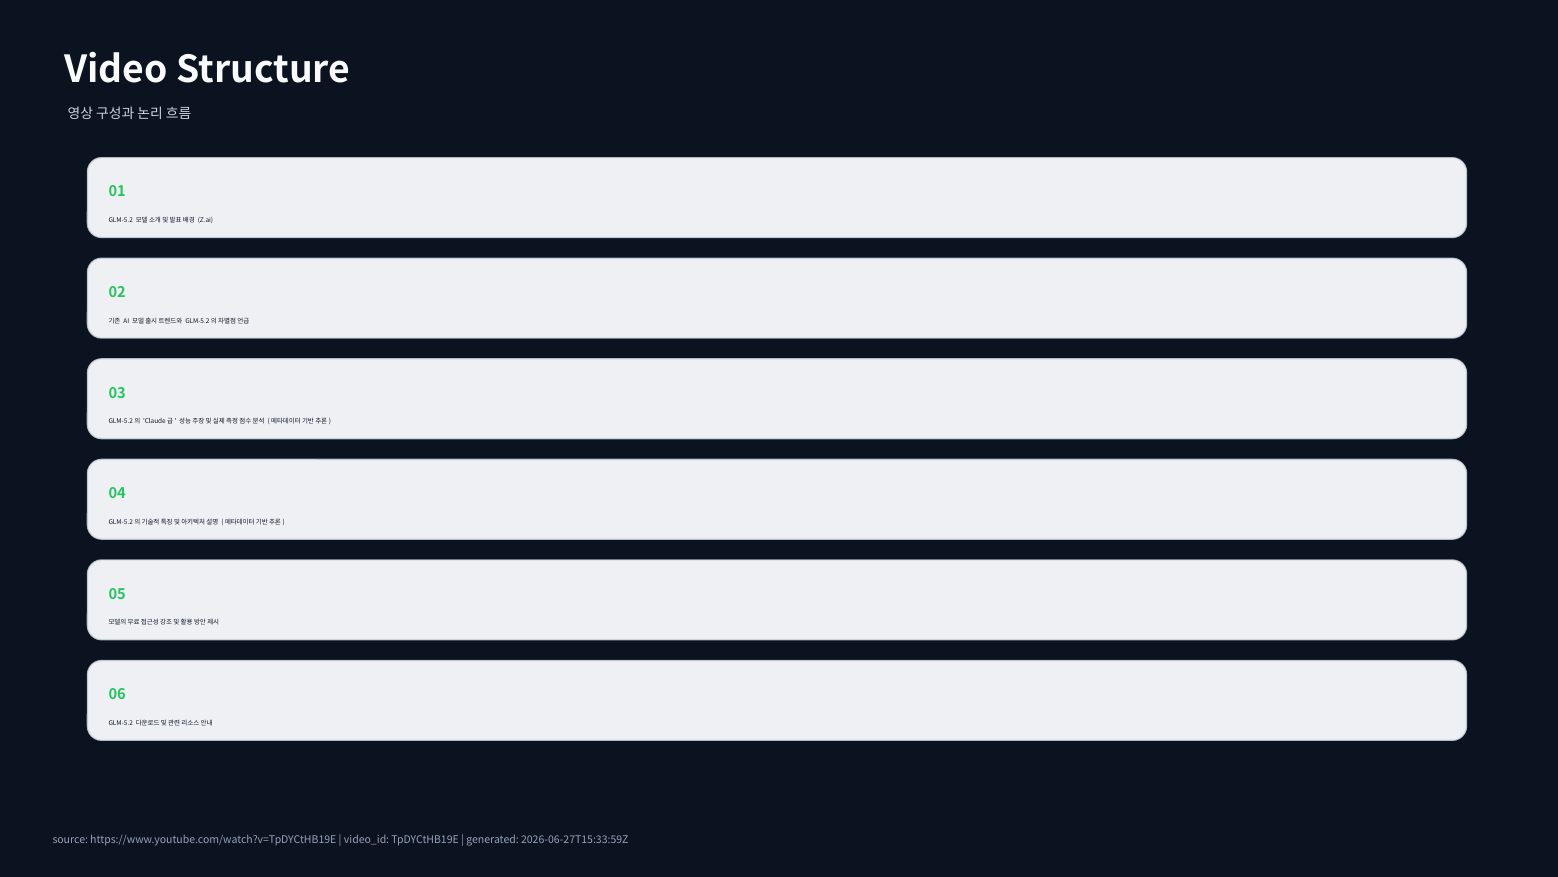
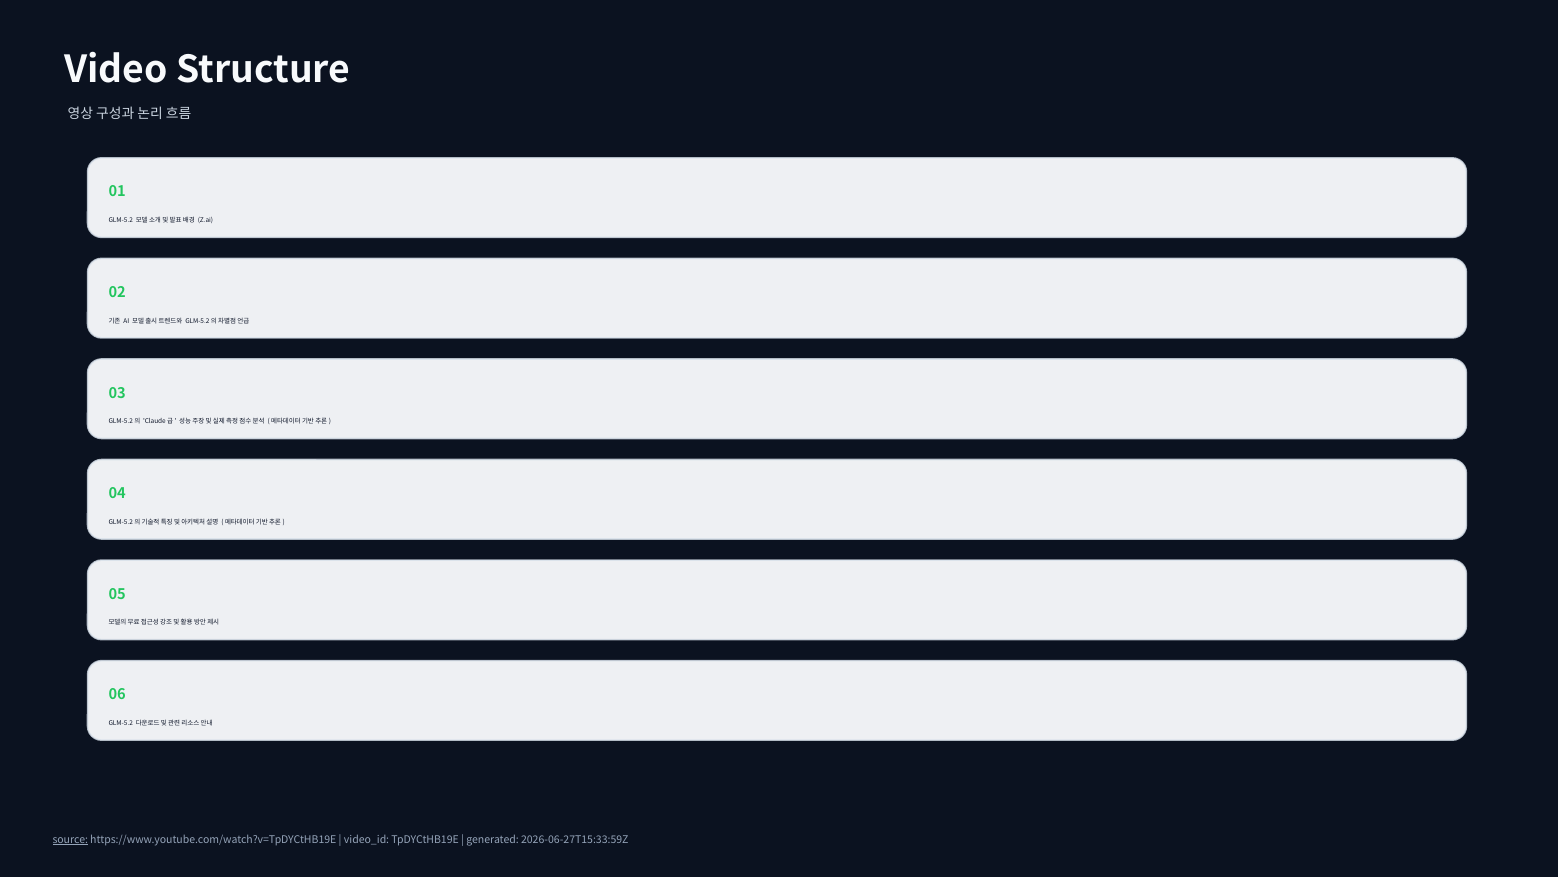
source underline: none -> present
